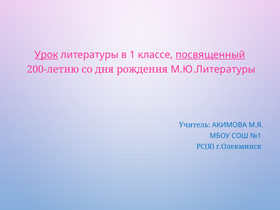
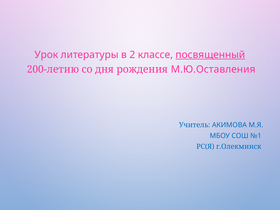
Урок underline: present -> none
1: 1 -> 2
М.Ю.Литературы: М.Ю.Литературы -> М.Ю.Оставления
